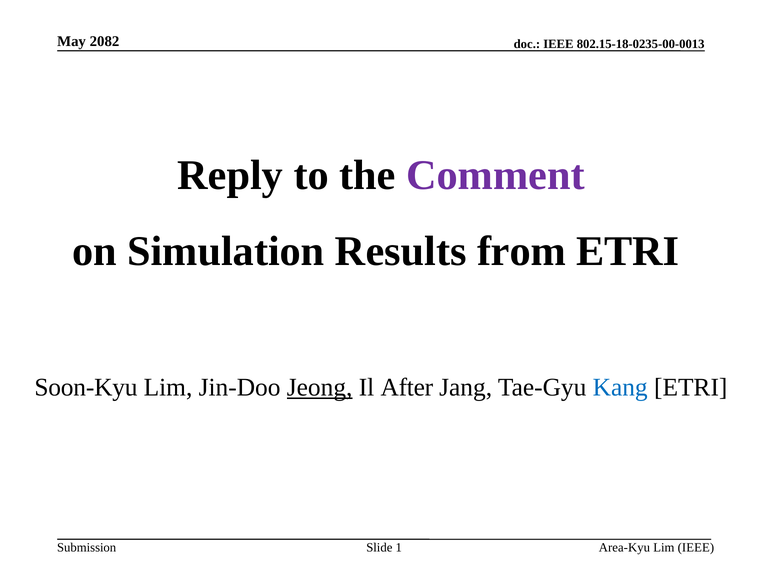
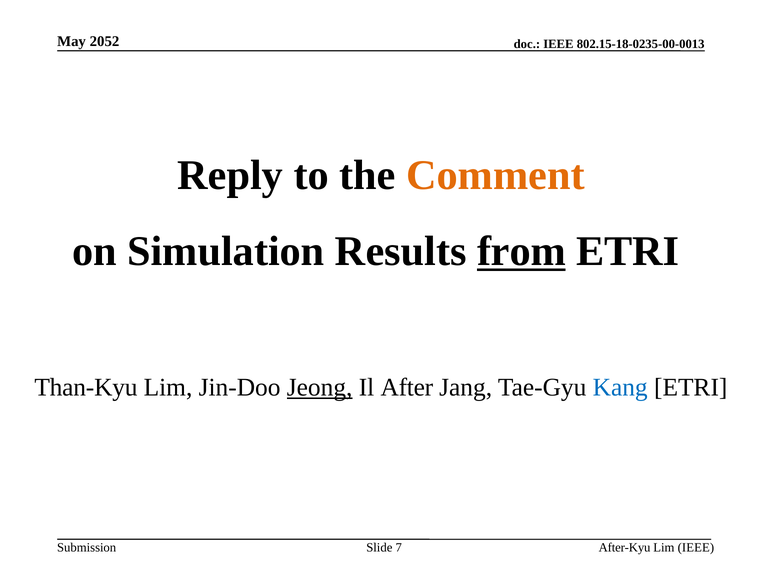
2082: 2082 -> 2052
Comment colour: purple -> orange
from underline: none -> present
Soon-Kyu: Soon-Kyu -> Than-Kyu
Area-Kyu: Area-Kyu -> After-Kyu
1: 1 -> 7
